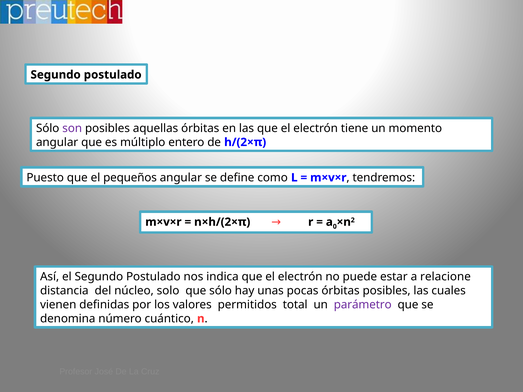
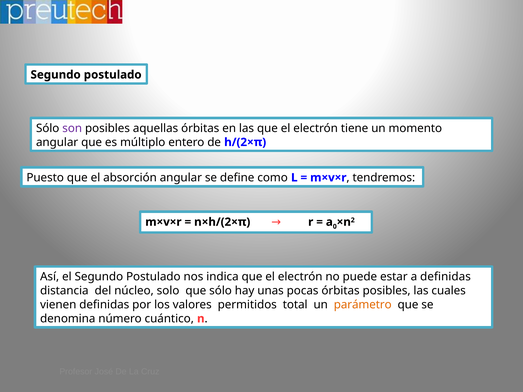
pequeños: pequeños -> absorción
a relacione: relacione -> definidas
parámetro colour: purple -> orange
